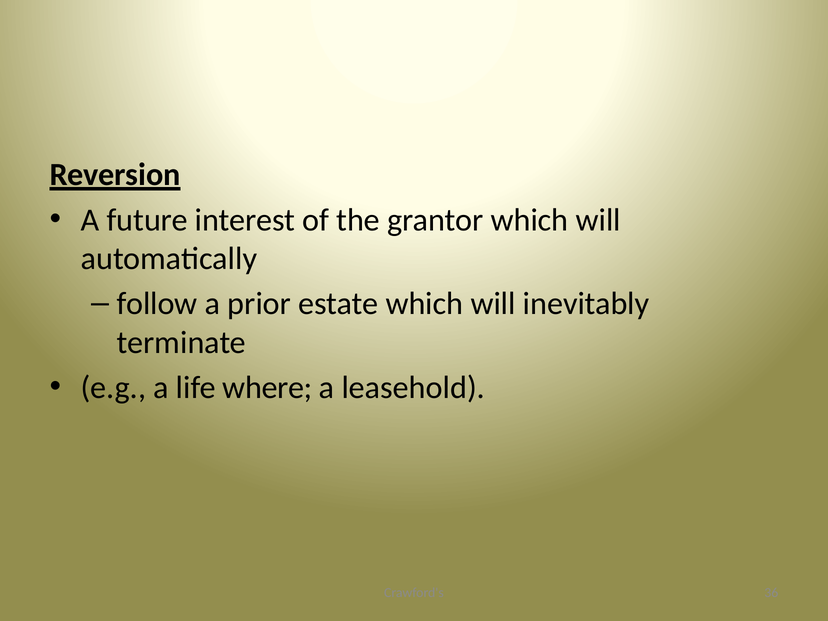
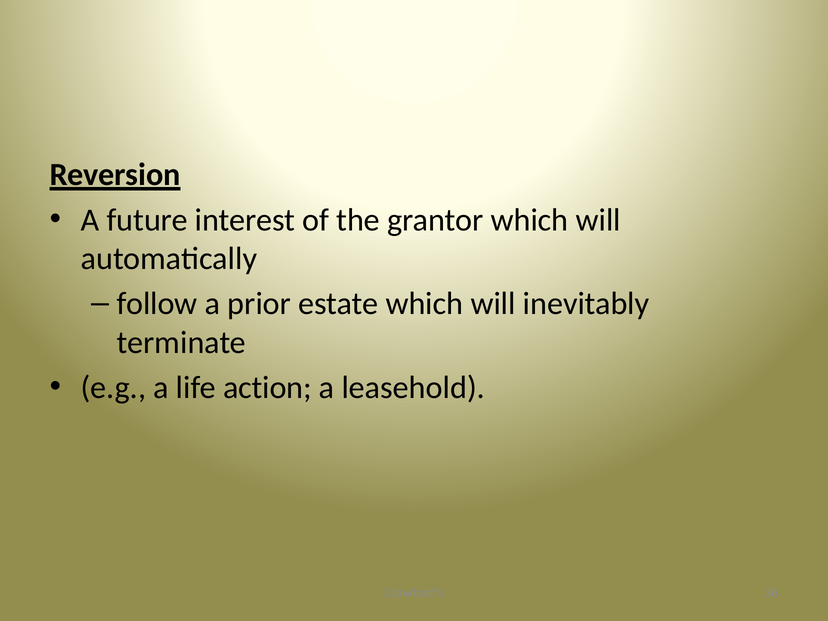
where: where -> action
